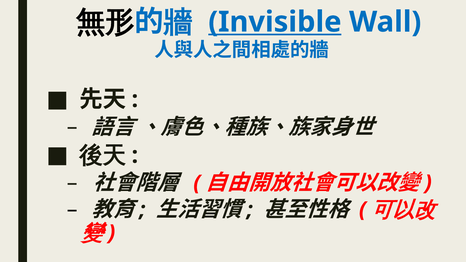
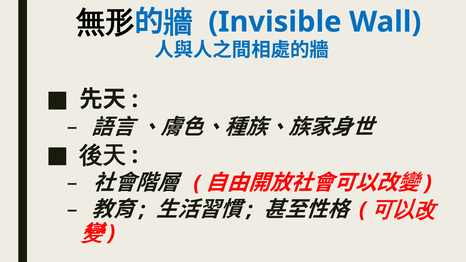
Invisible underline: present -> none
